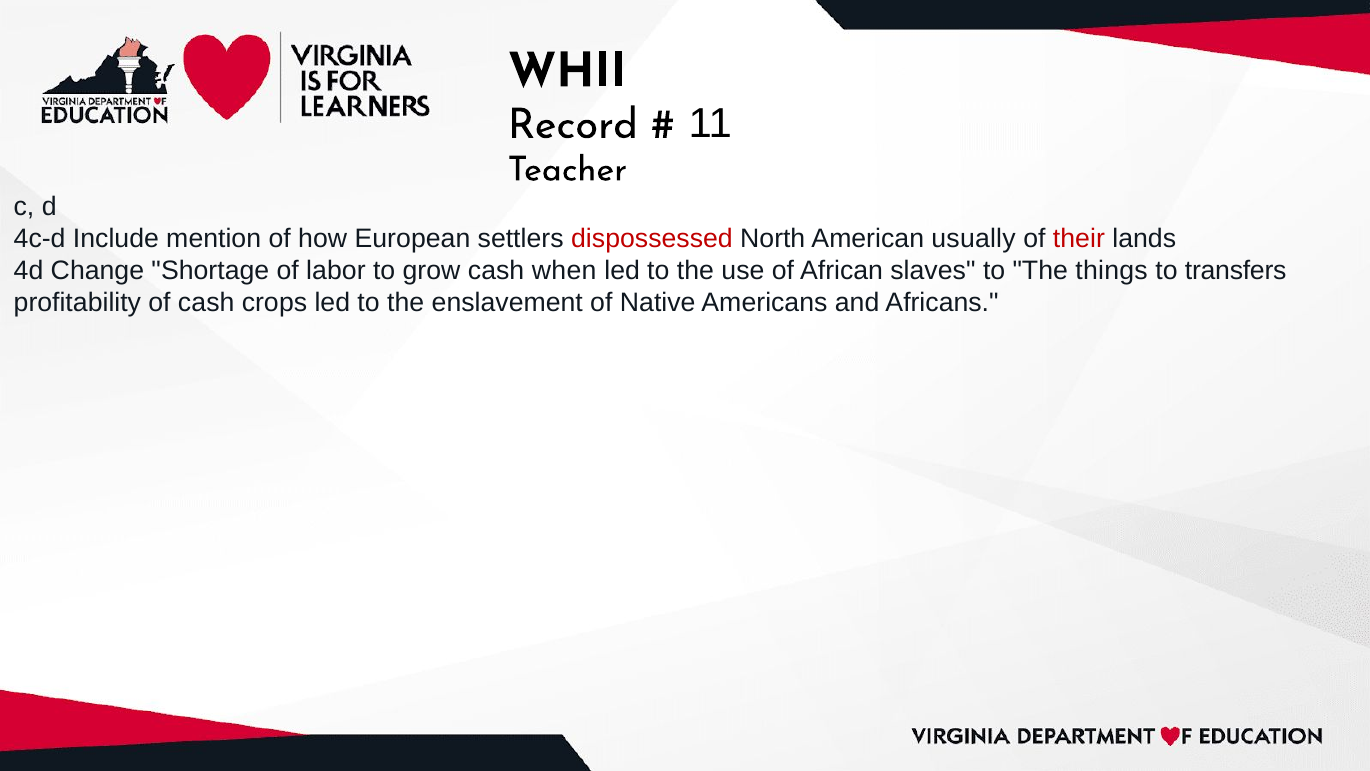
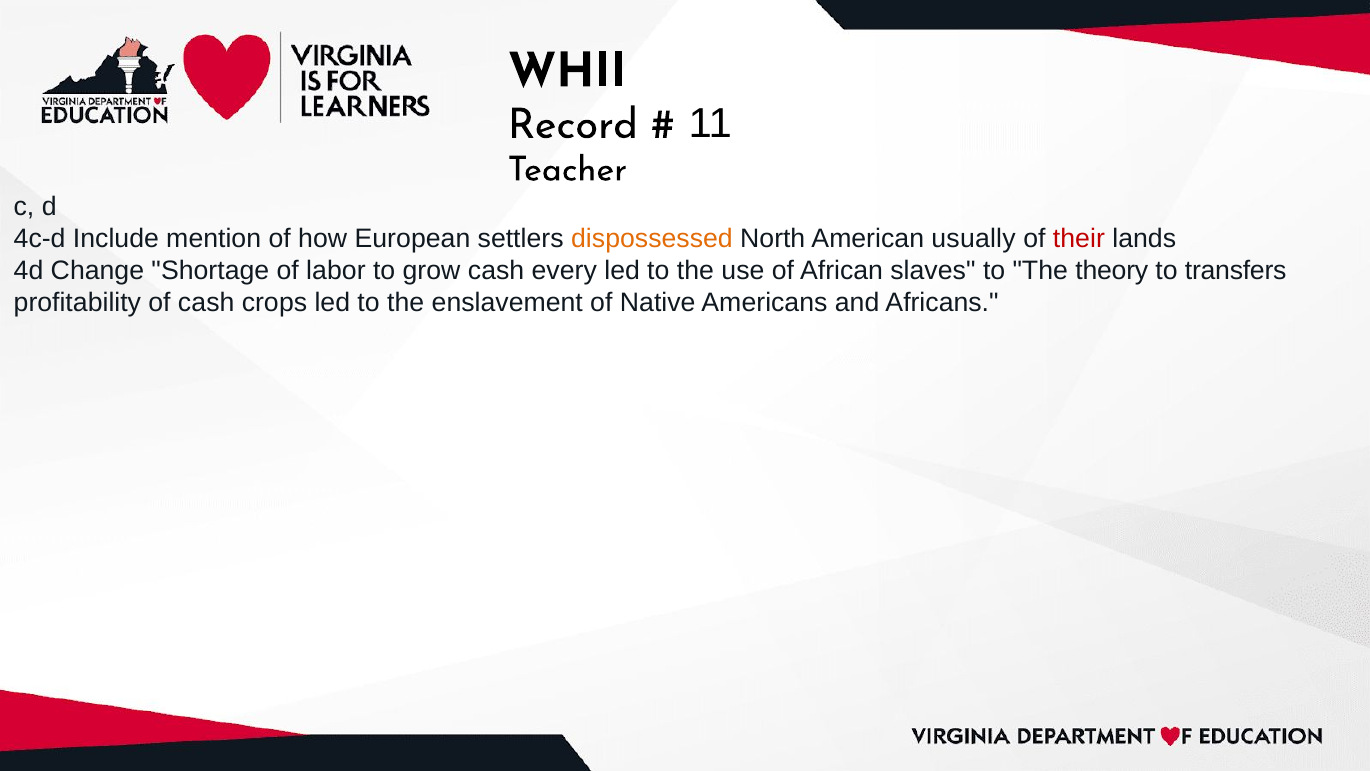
dispossessed colour: red -> orange
when: when -> every
things: things -> theory
